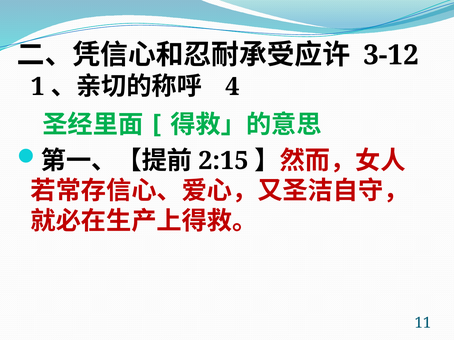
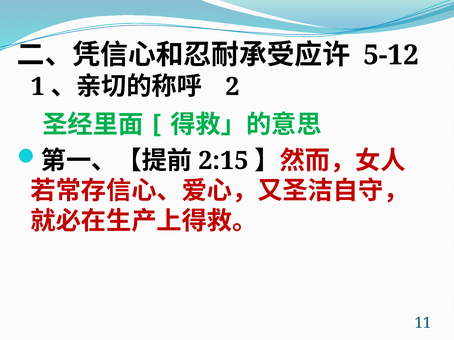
3-12: 3-12 -> 5-12
4: 4 -> 2
